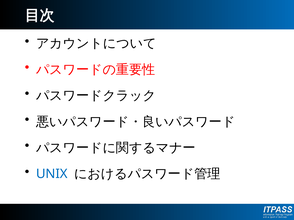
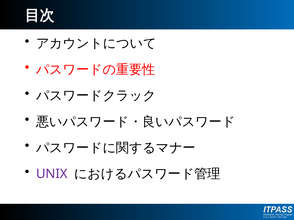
UNIX colour: blue -> purple
